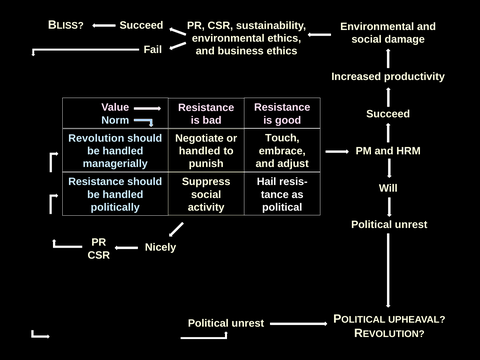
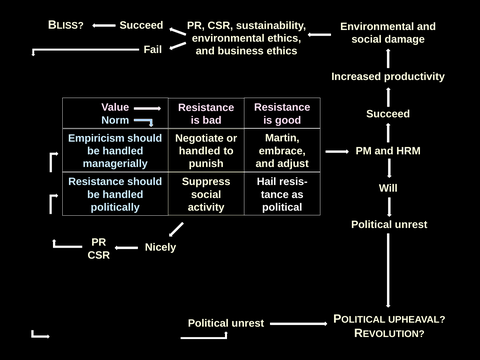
Touch: Touch -> Martin
Revolution: Revolution -> Empiricism
